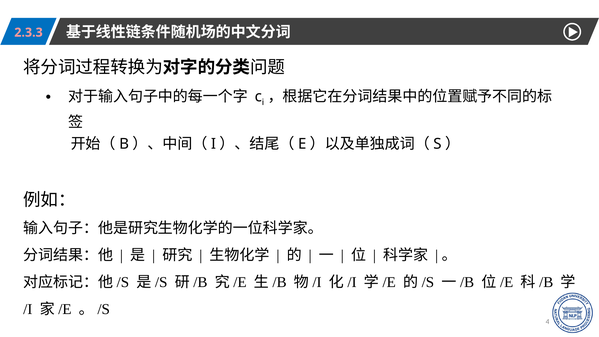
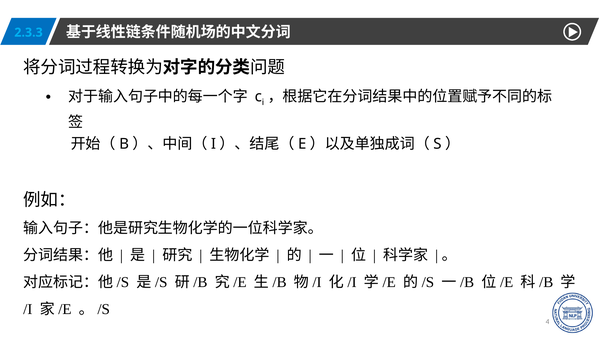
2.3.3 colour: pink -> light blue
